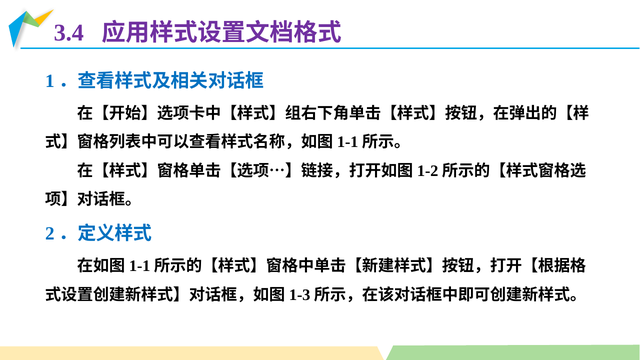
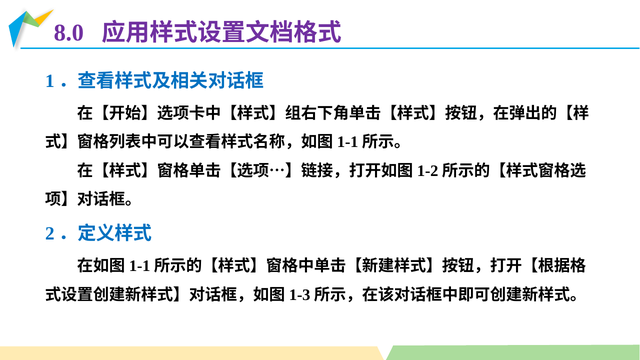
3.4: 3.4 -> 8.0
